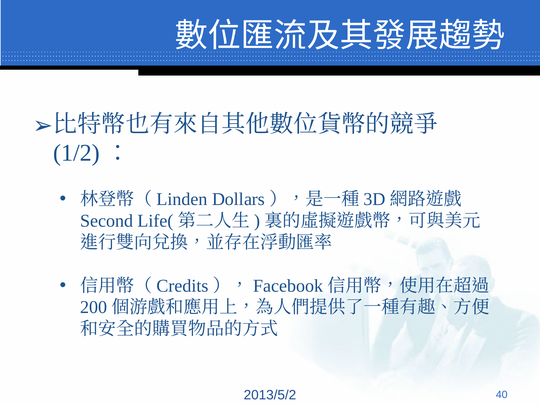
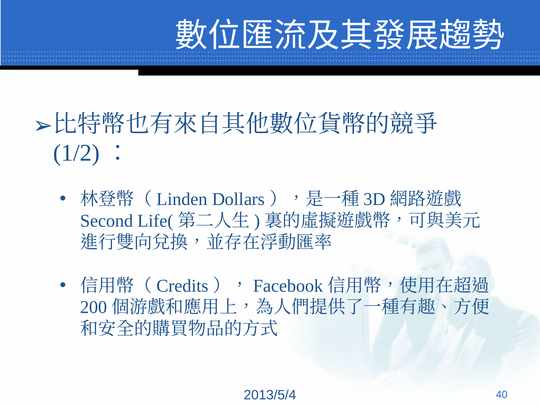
2013/5/2: 2013/5/2 -> 2013/5/4
